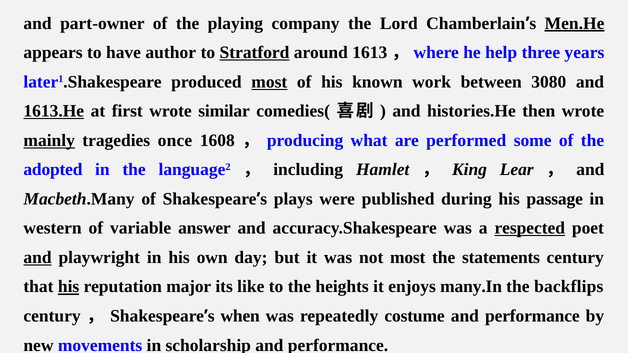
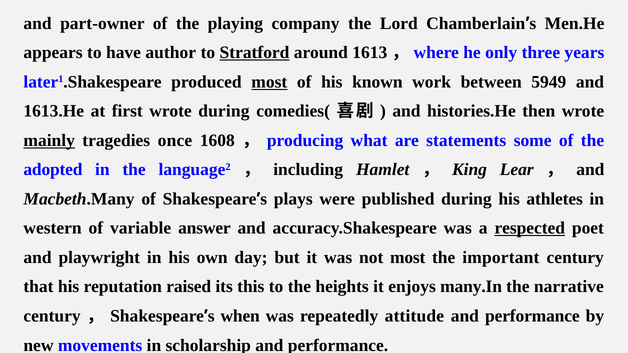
Men.He underline: present -> none
help: help -> only
3080: 3080 -> 5949
1613.He underline: present -> none
wrote similar: similar -> during
performed: performed -> statements
passage: passage -> athletes
and at (38, 258) underline: present -> none
statements: statements -> important
his at (69, 287) underline: present -> none
major: major -> raised
like: like -> this
backflips: backflips -> narrative
costume: costume -> attitude
